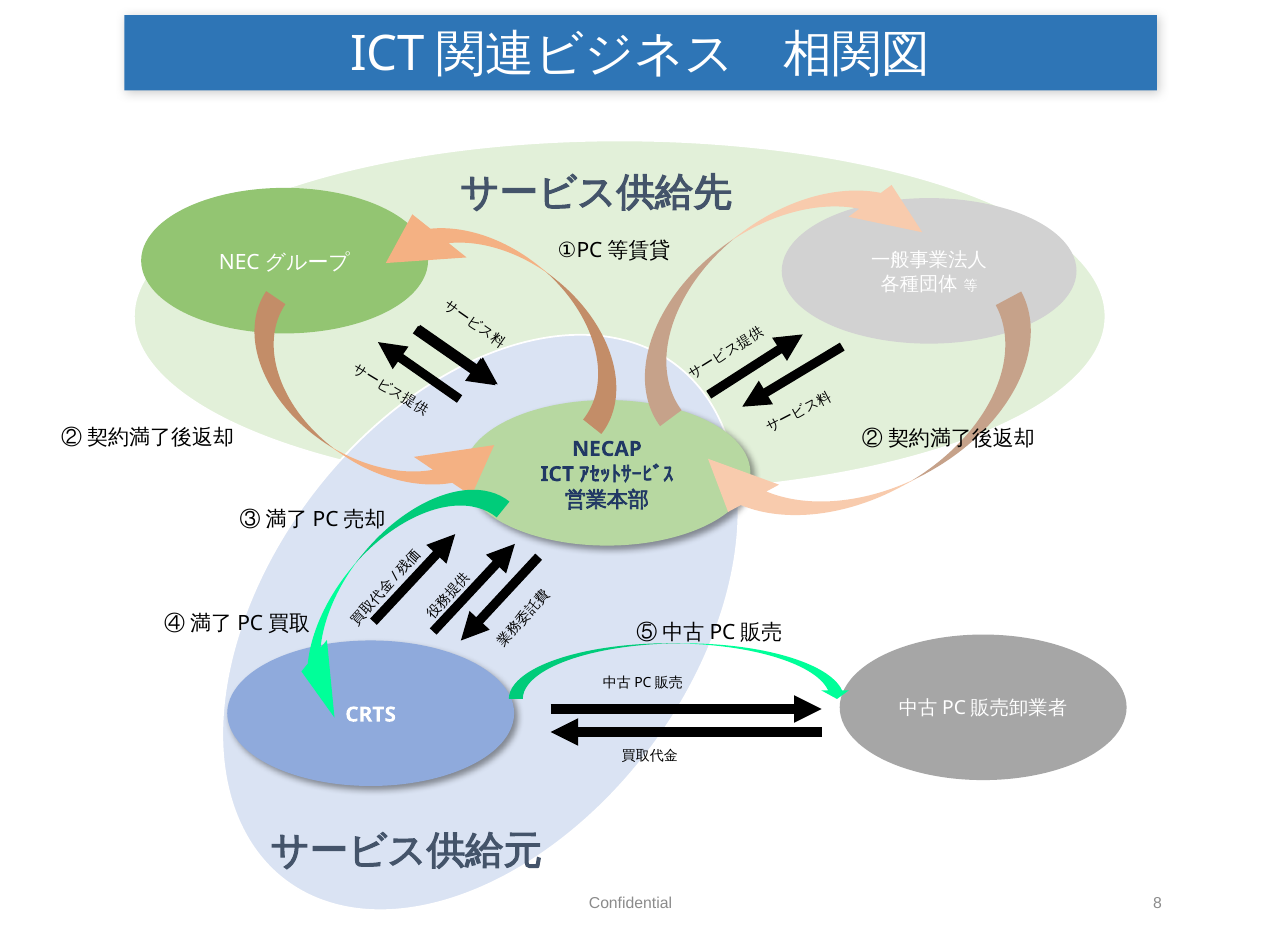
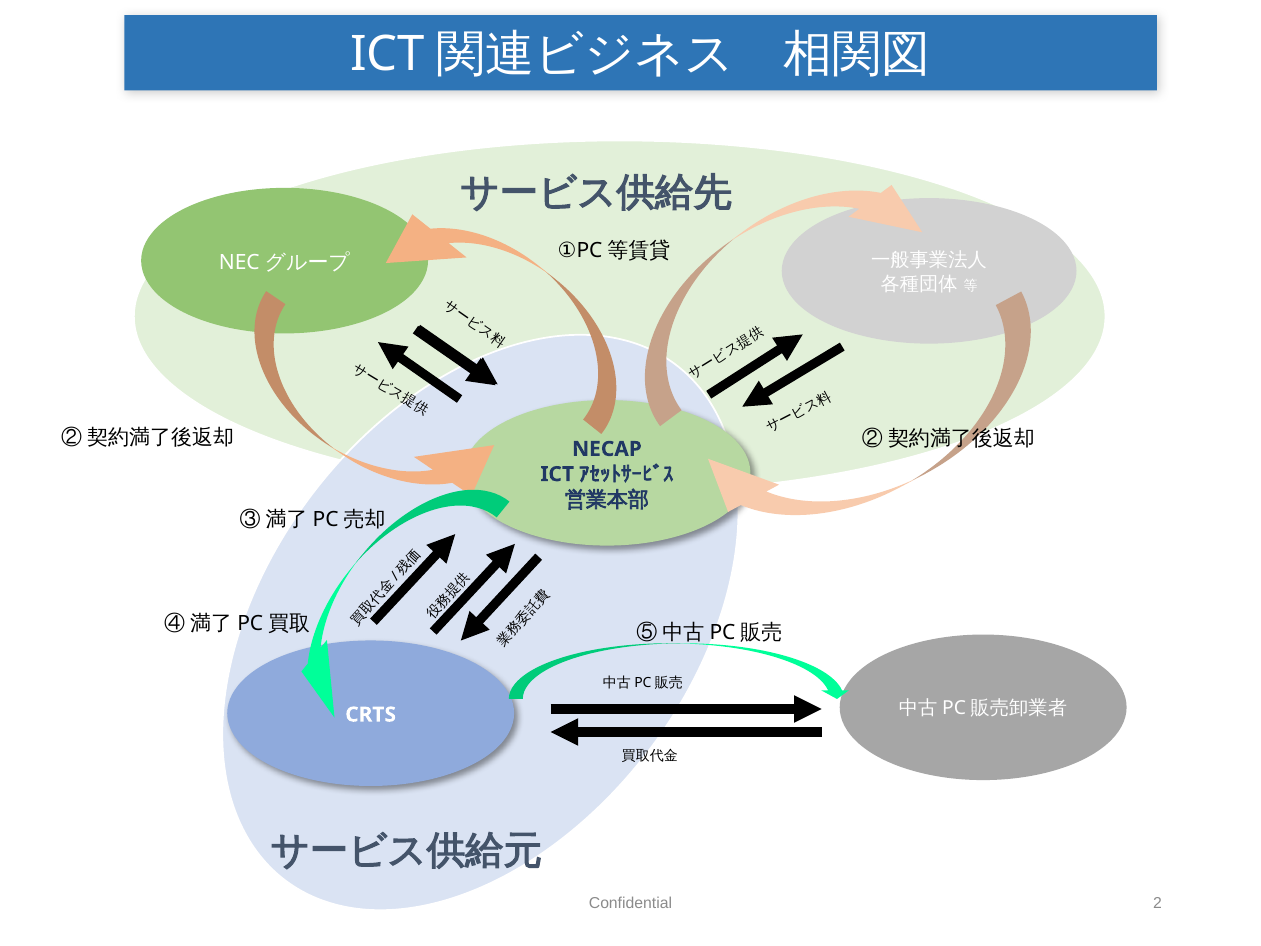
8: 8 -> 2
